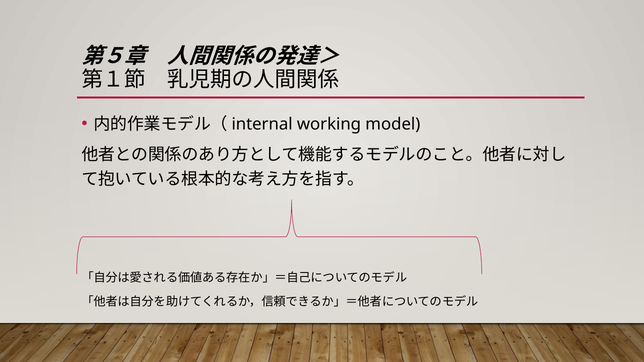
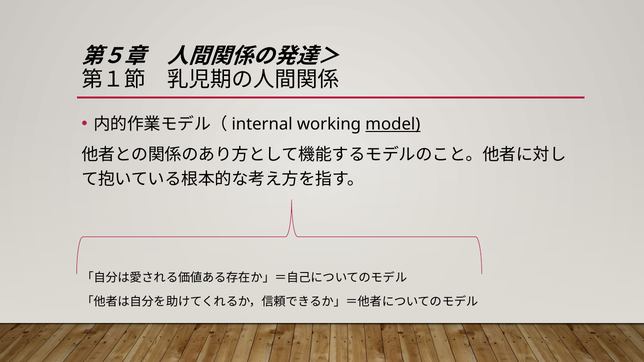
model underline: none -> present
